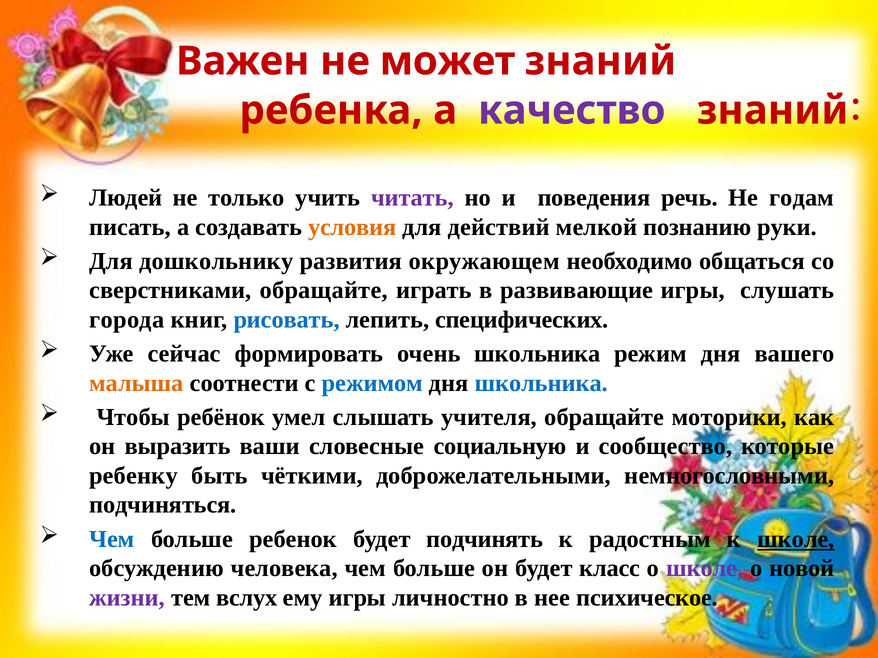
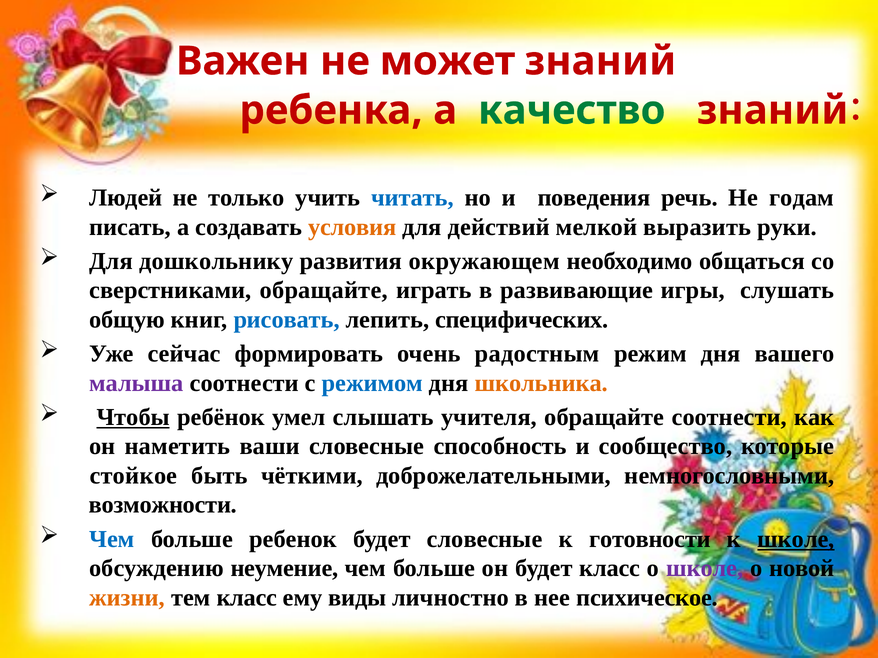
качество colour: purple -> green
читать colour: purple -> blue
познанию: познанию -> выразить
города: города -> общую
очень школьника: школьника -> радостным
малыша colour: orange -> purple
школьника at (541, 383) colour: blue -> orange
Чтобы underline: none -> present
обращайте моторики: моторики -> соотнести
выразить: выразить -> наметить
социальную: социальную -> способность
ребенку: ребенку -> стойкое
подчиняться: подчиняться -> возможности
будет подчинять: подчинять -> словесные
радостным: радостным -> готовности
человека: человека -> неумение
жизни colour: purple -> orange
тем вслух: вслух -> класс
ему игры: игры -> виды
